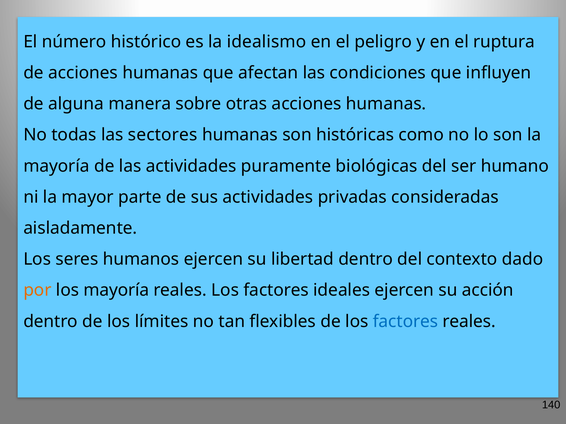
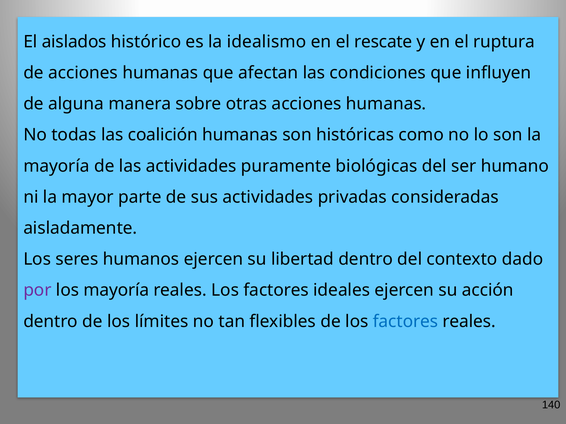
número: número -> aislados
peligro: peligro -> rescate
sectores: sectores -> coalición
por colour: orange -> purple
